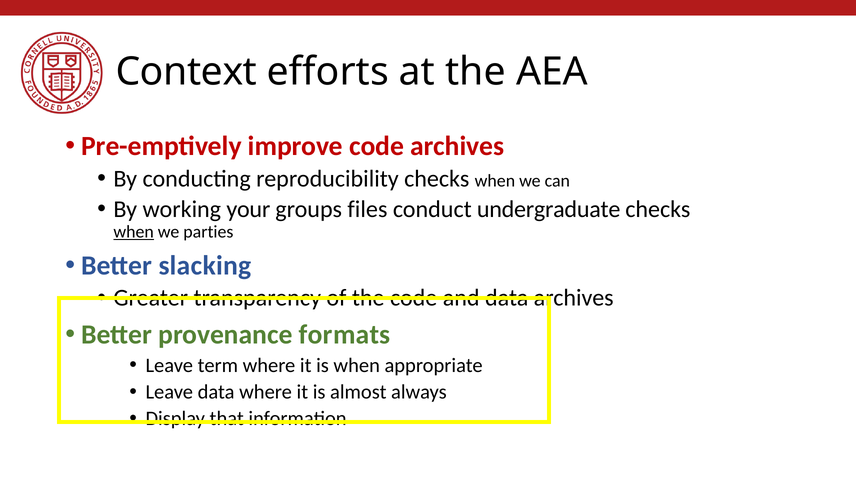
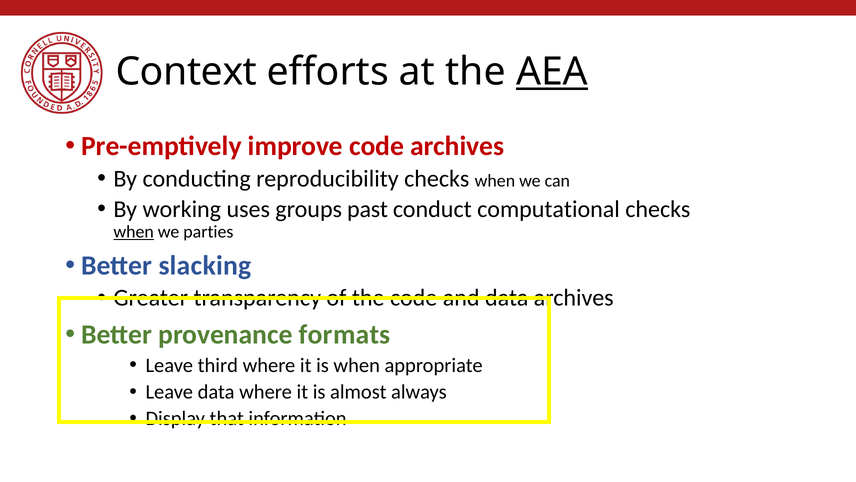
AEA underline: none -> present
your: your -> uses
files: files -> past
undergraduate: undergraduate -> computational
term: term -> third
